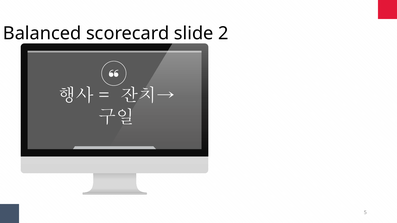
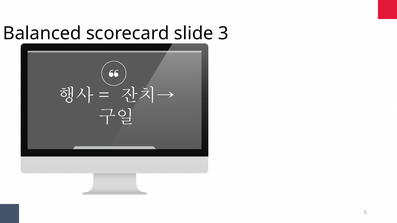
2: 2 -> 3
